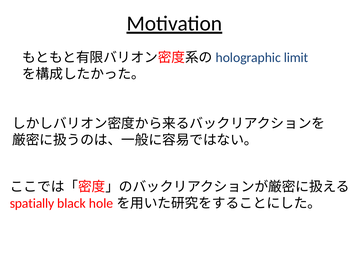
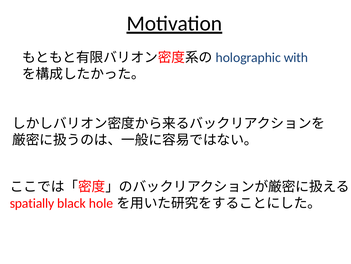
limit: limit -> with
